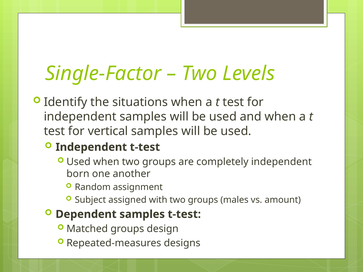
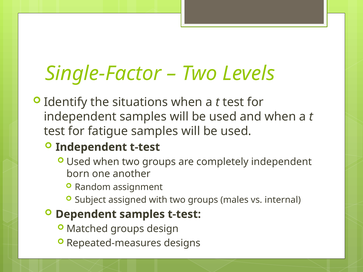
vertical: vertical -> fatigue
amount: amount -> internal
